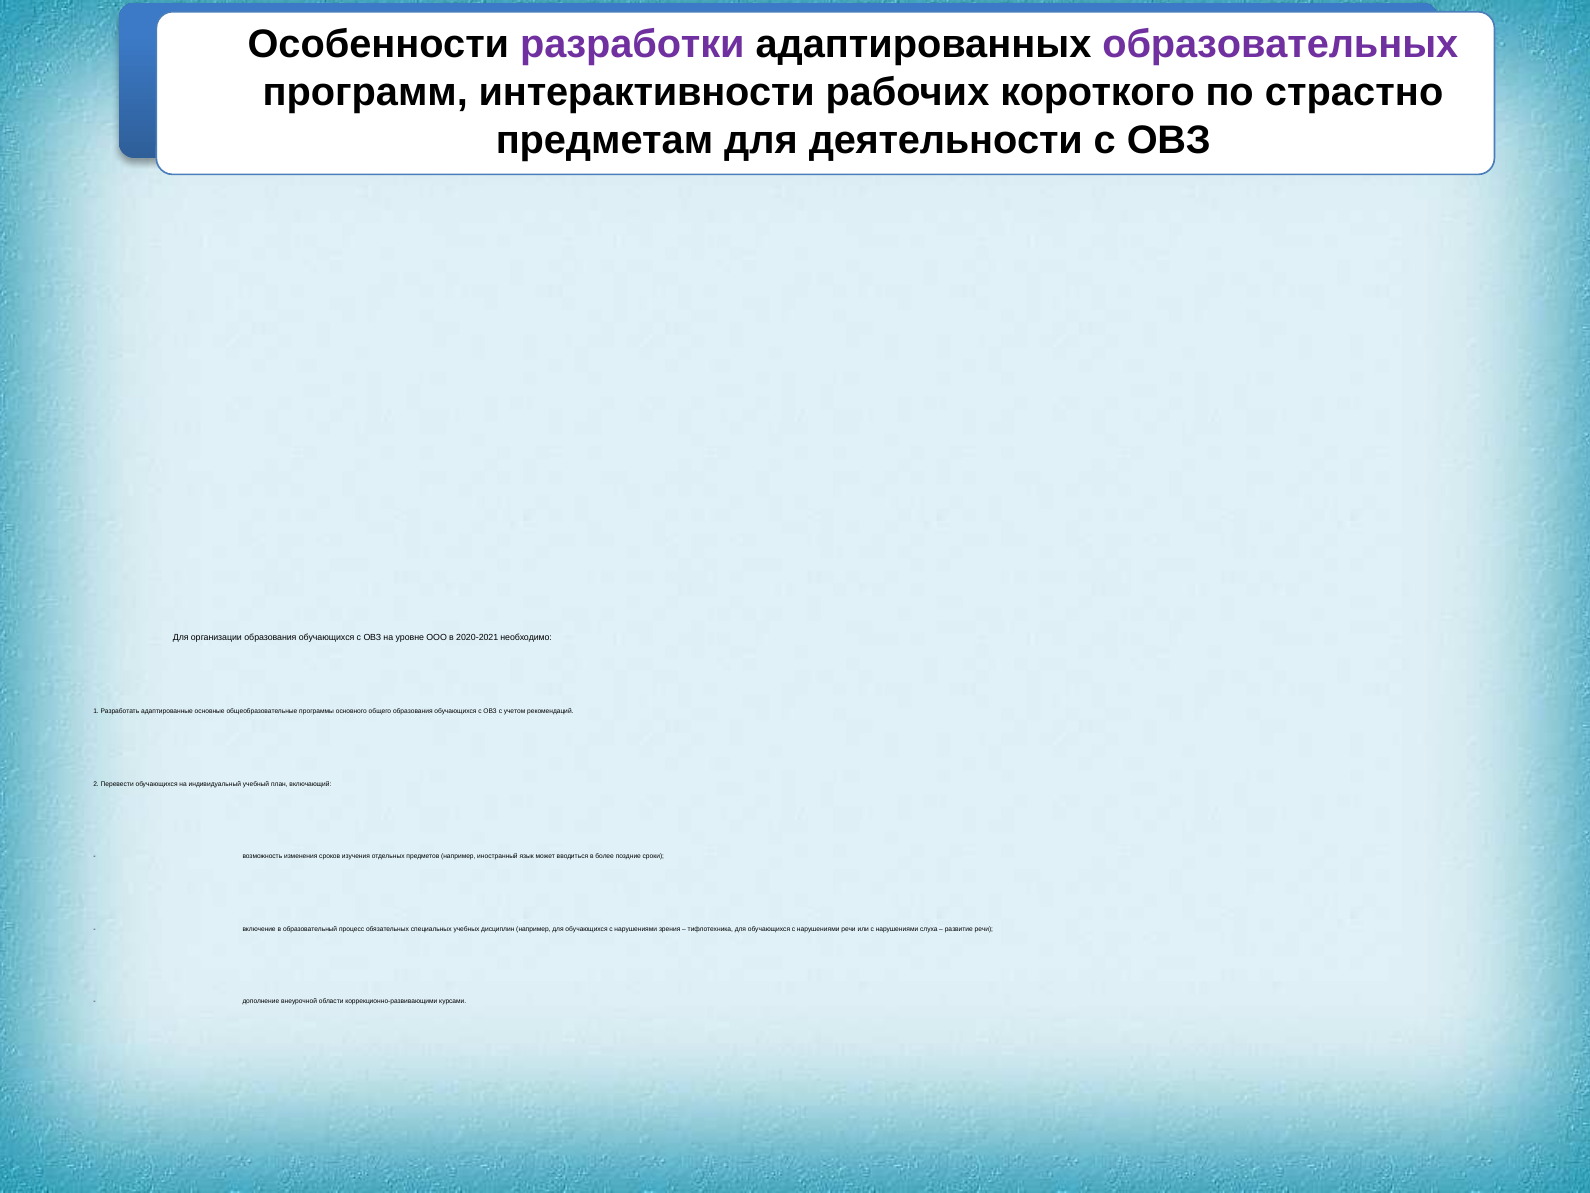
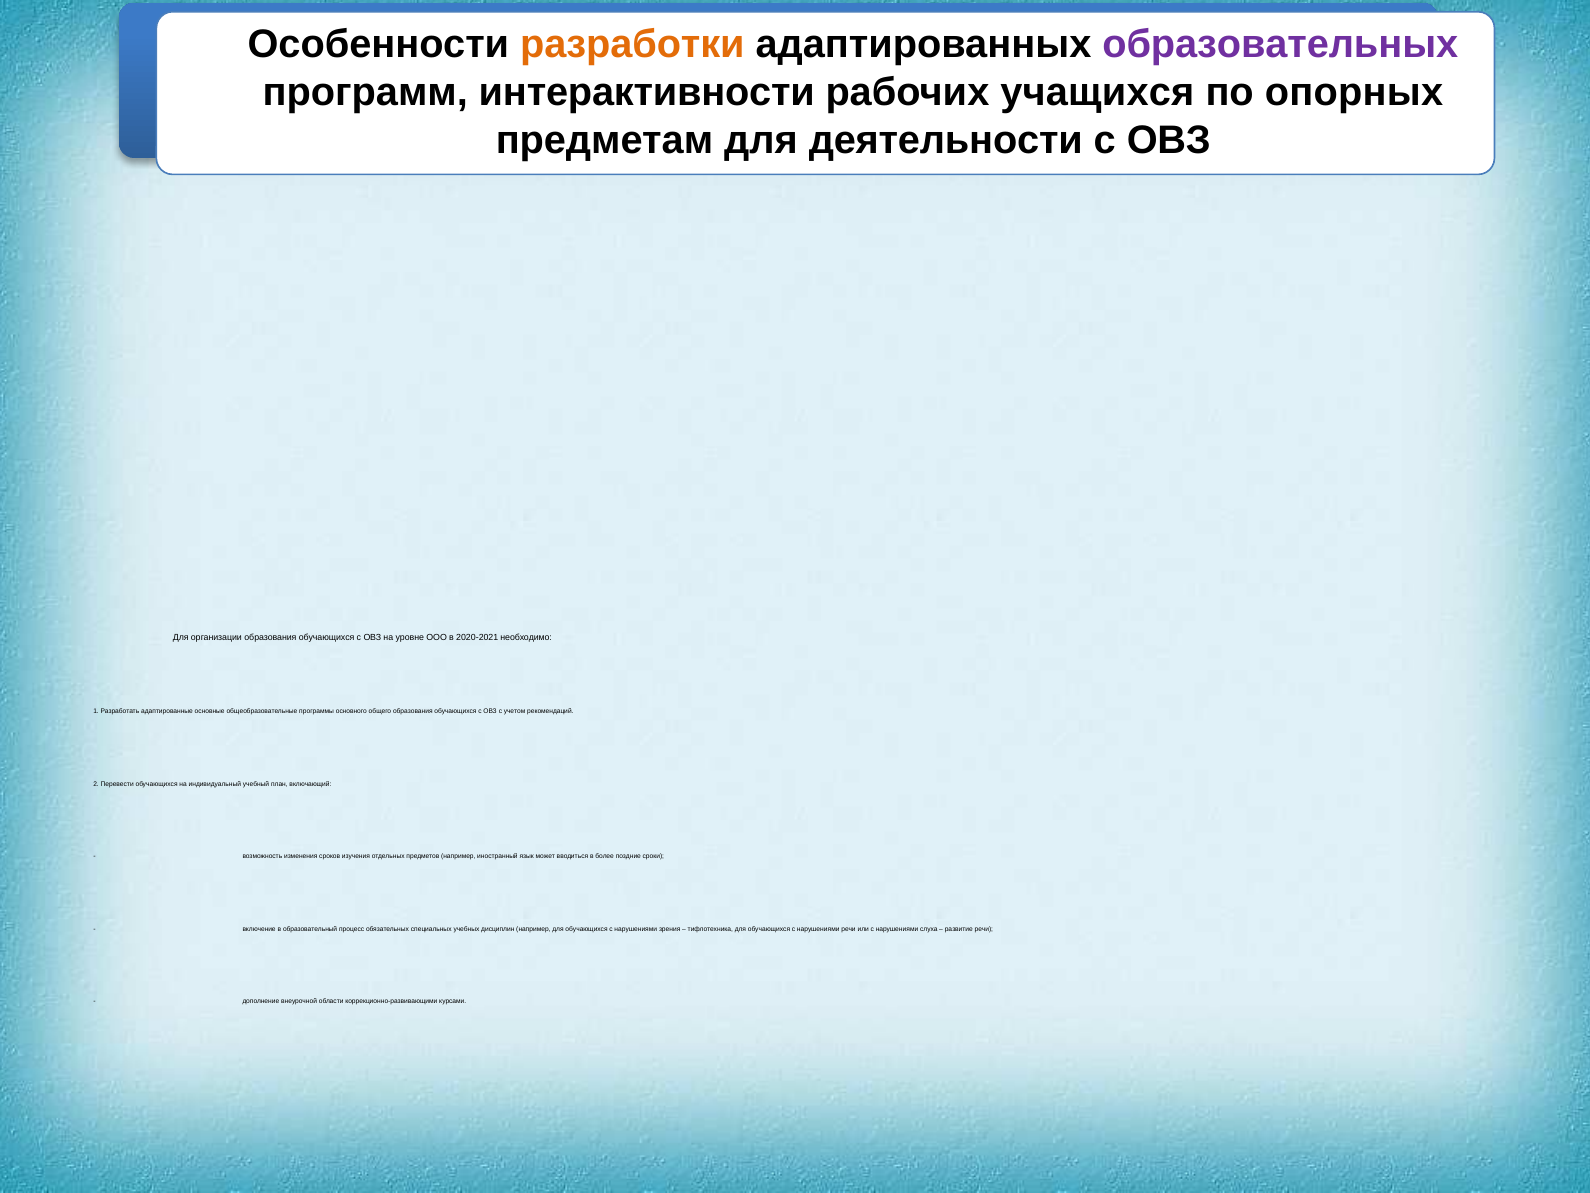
разработки colour: purple -> orange
короткого: короткого -> учащихся
страстно: страстно -> опорных
